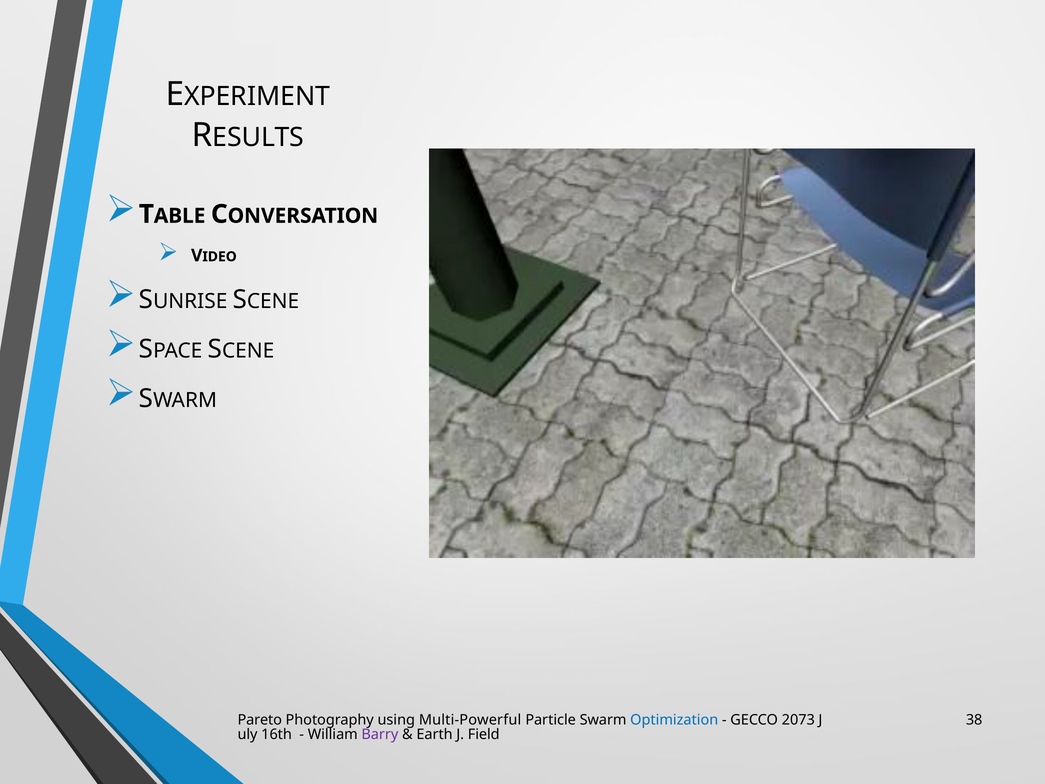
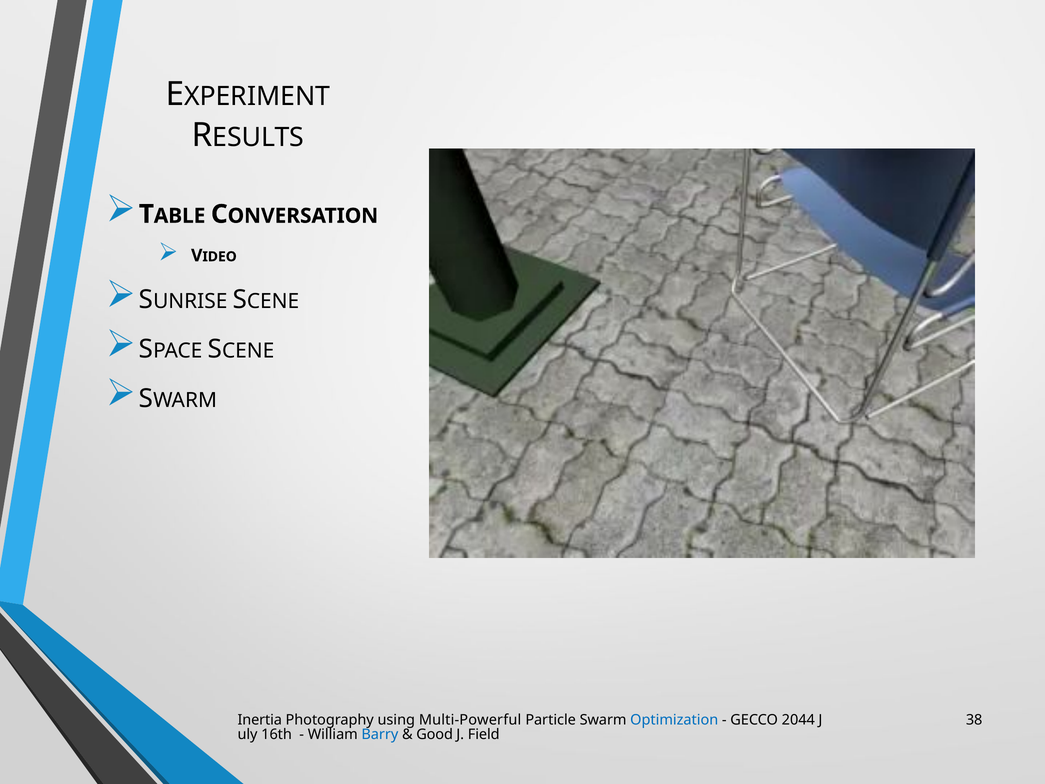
Pareto: Pareto -> Inertia
2073: 2073 -> 2044
Barry colour: purple -> blue
Earth: Earth -> Good
